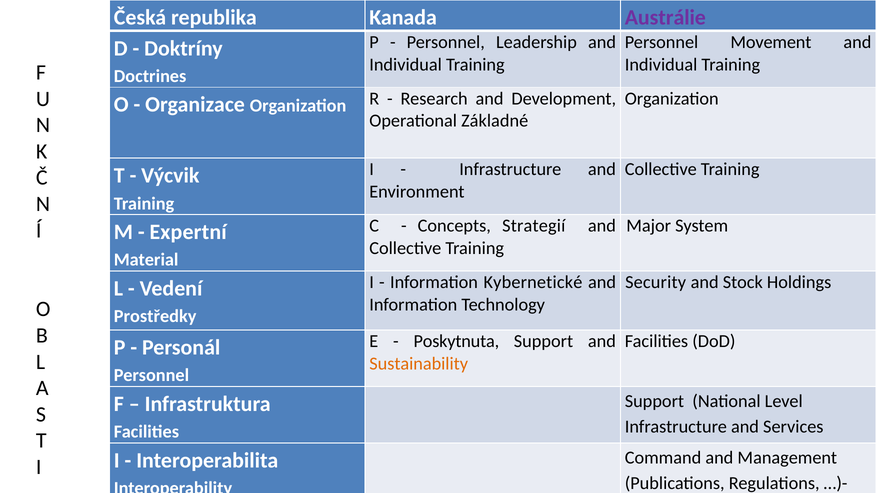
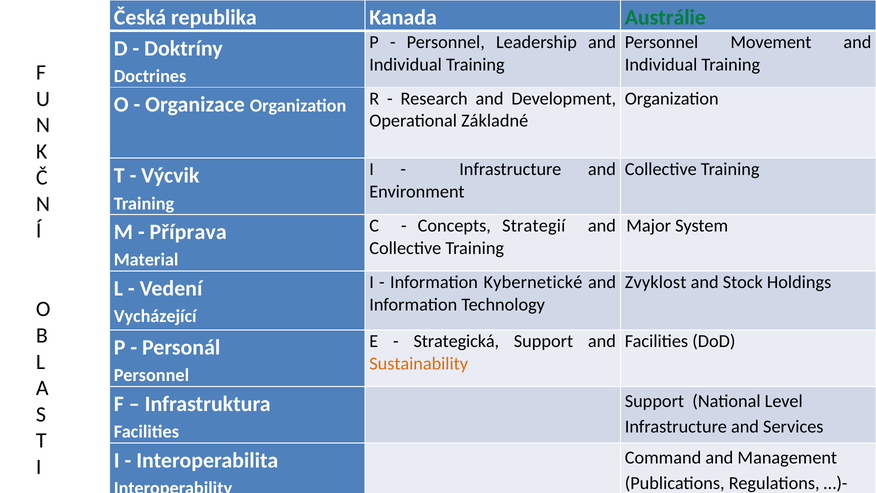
Austrálie colour: purple -> green
Expertní: Expertní -> Příprava
Security: Security -> Zvyklost
Prostředky: Prostředky -> Vycházející
Poskytnuta: Poskytnuta -> Strategická
